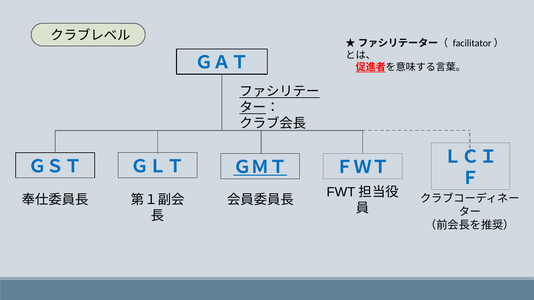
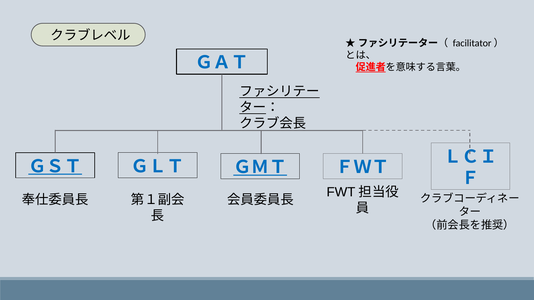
ＧＳＴ underline: none -> present
